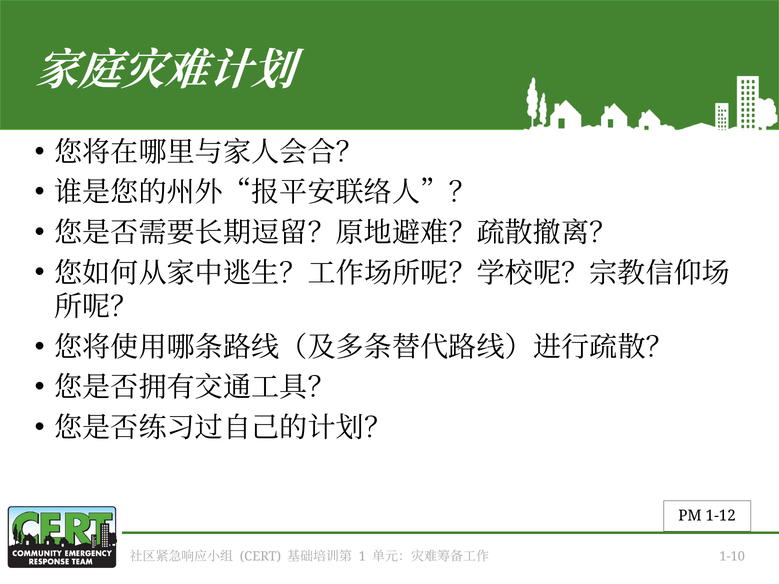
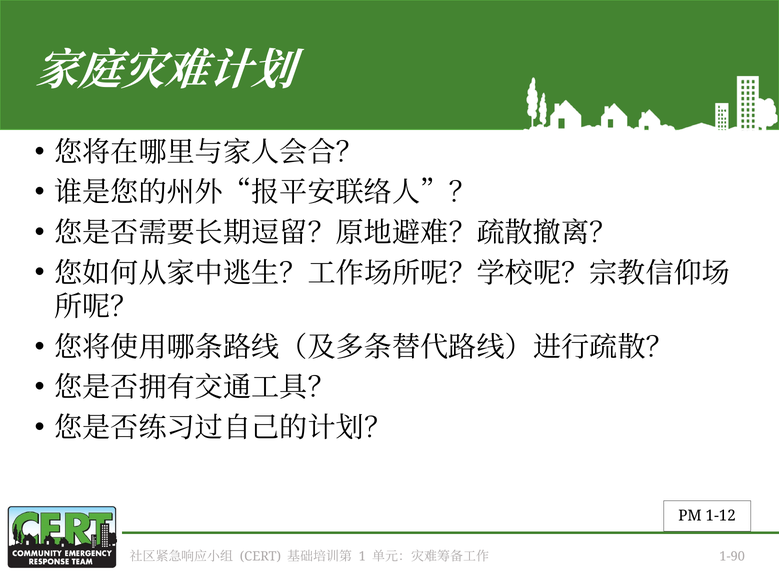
1-10: 1-10 -> 1-90
